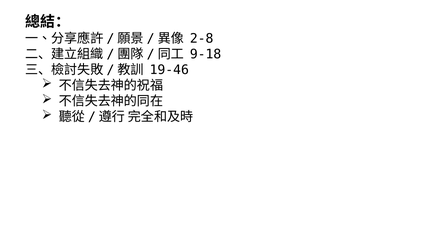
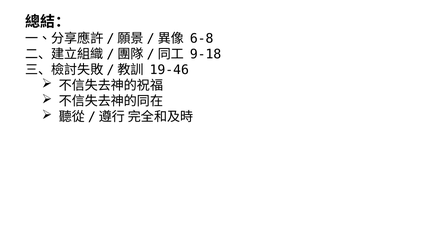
2-8: 2-8 -> 6-8
